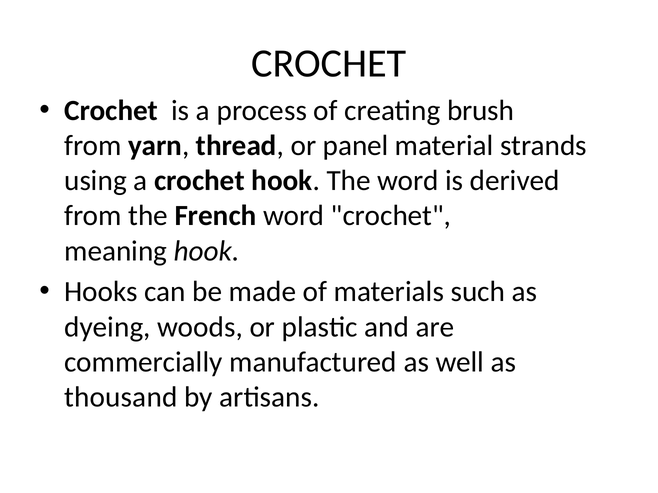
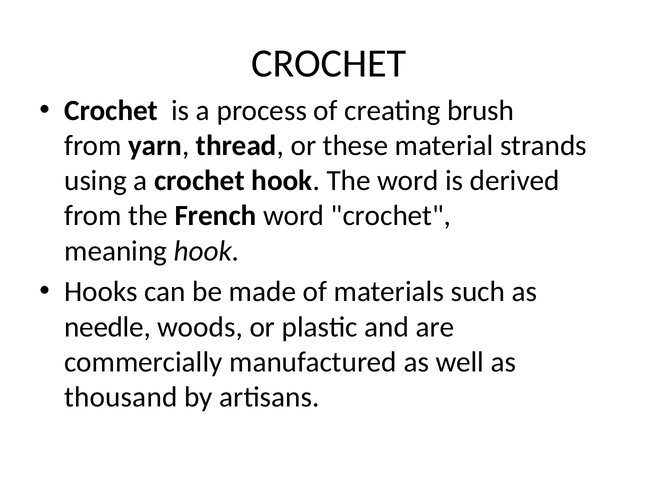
panel: panel -> these
dyeing: dyeing -> needle
